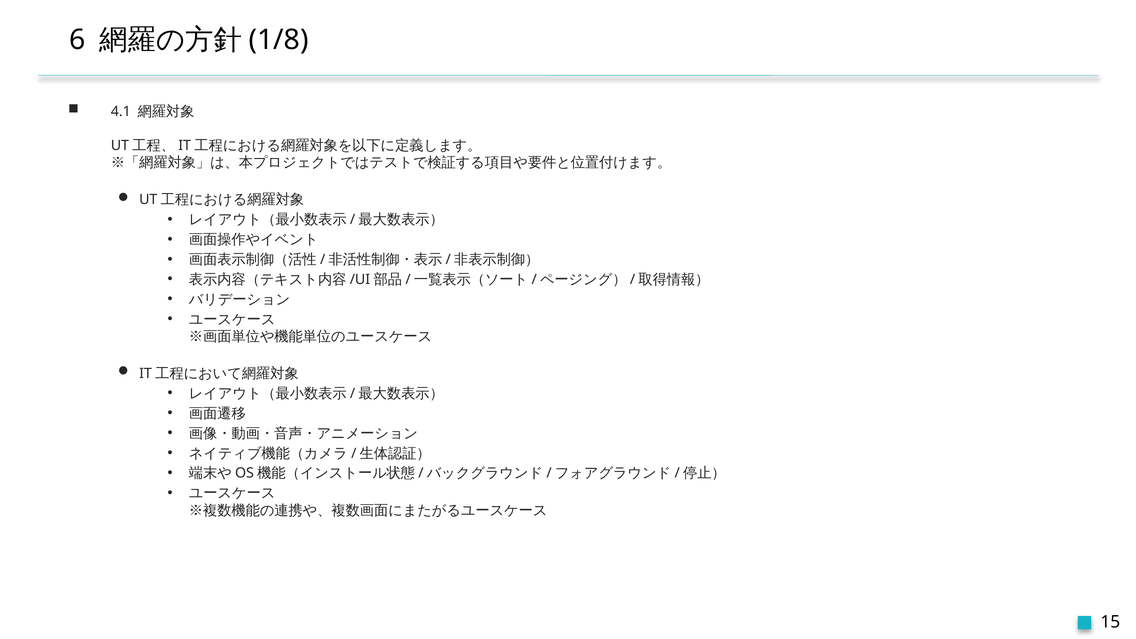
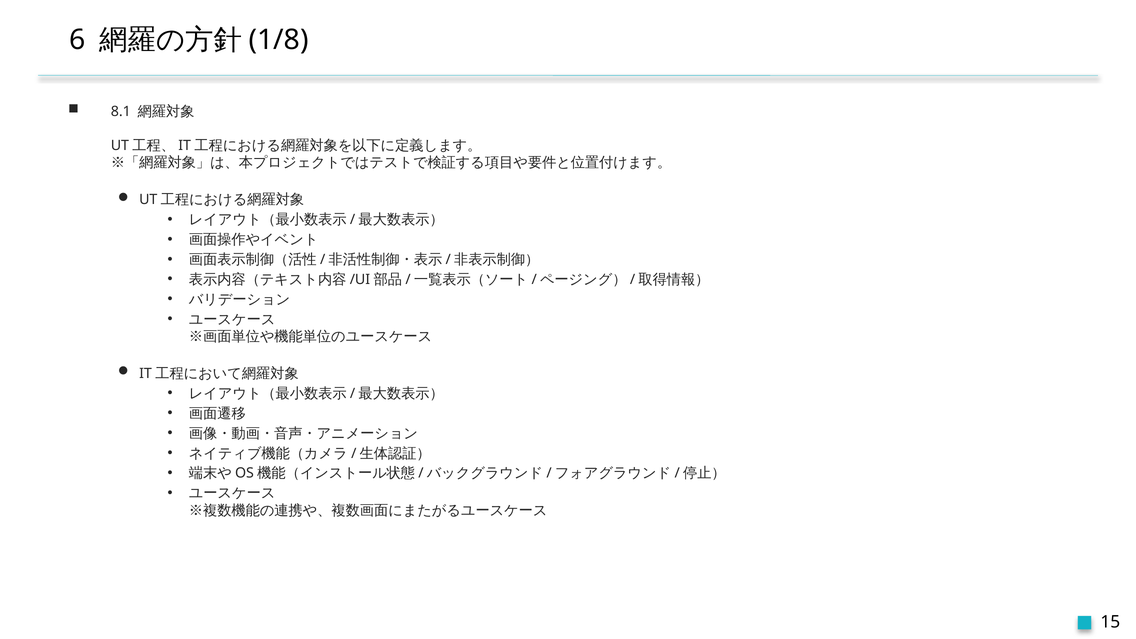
4.1: 4.1 -> 8.1
